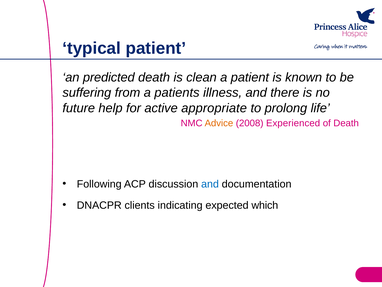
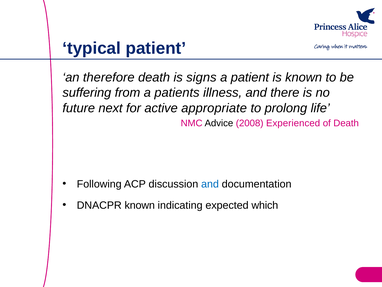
predicted: predicted -> therefore
clean: clean -> signs
help: help -> next
Advice colour: orange -> black
DNACPR clients: clients -> known
